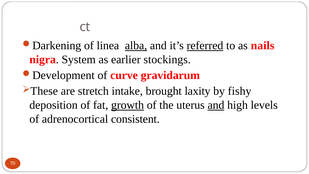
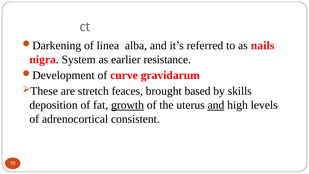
alba underline: present -> none
referred underline: present -> none
stockings: stockings -> resistance
intake: intake -> feaces
laxity: laxity -> based
fishy: fishy -> skills
